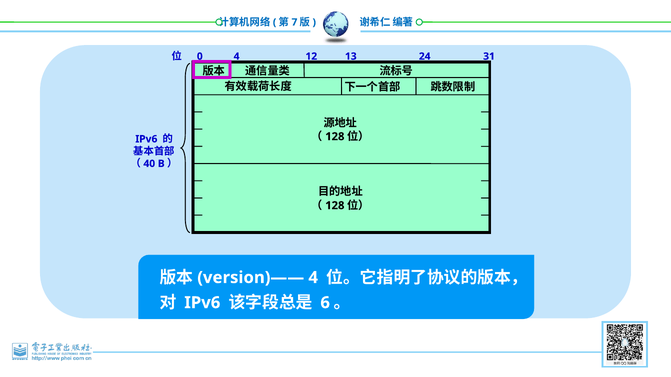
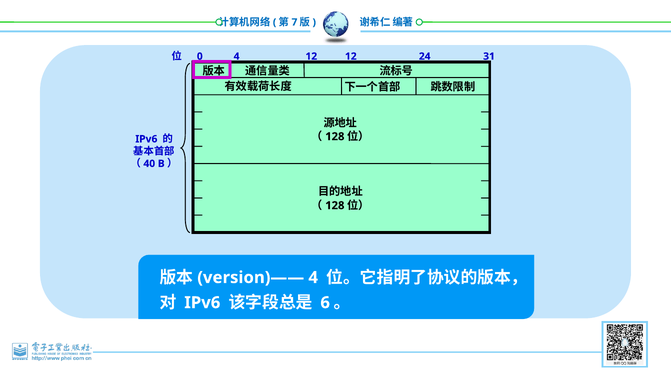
4 13: 13 -> 12
